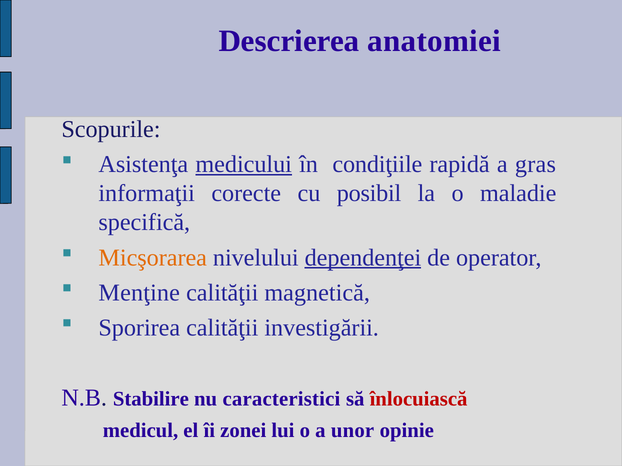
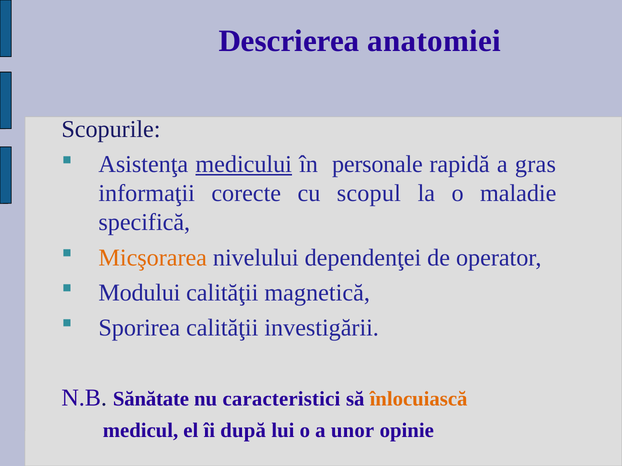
condiţiile: condiţiile -> personale
posibil: posibil -> scopul
dependenţei underline: present -> none
Menţine: Menţine -> Modului
Stabilire: Stabilire -> Sănătate
înlocuiască colour: red -> orange
zonei: zonei -> după
